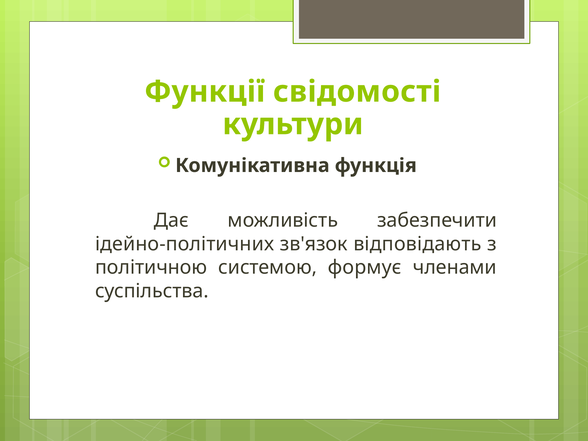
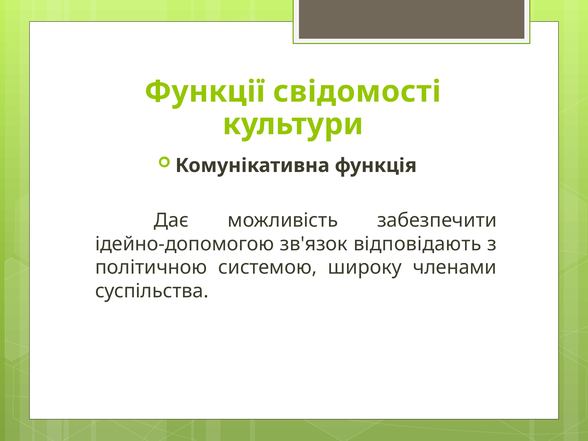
ідейно-політичних: ідейно-політичних -> ідейно-допомогою
формує: формує -> широку
